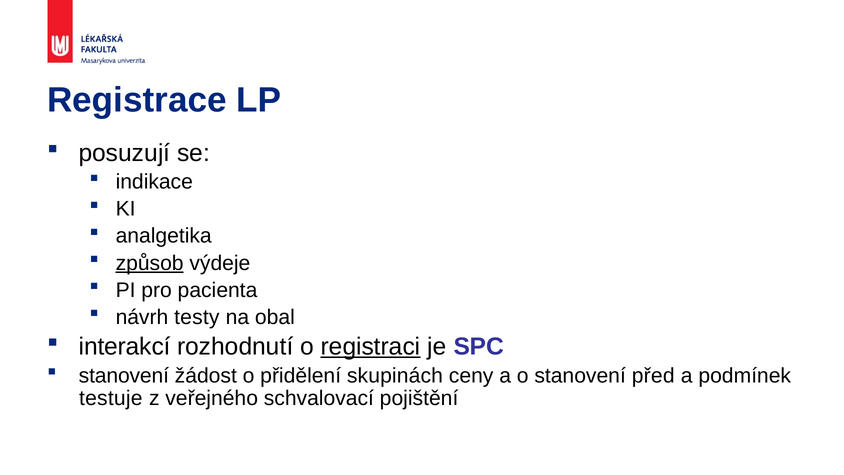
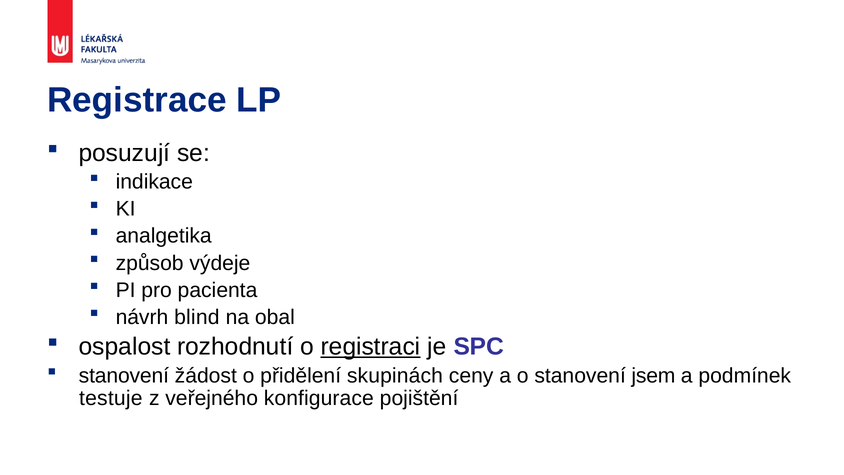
způsob underline: present -> none
testy: testy -> blind
interakcí: interakcí -> ospalost
před: před -> jsem
schvalovací: schvalovací -> konfigurace
